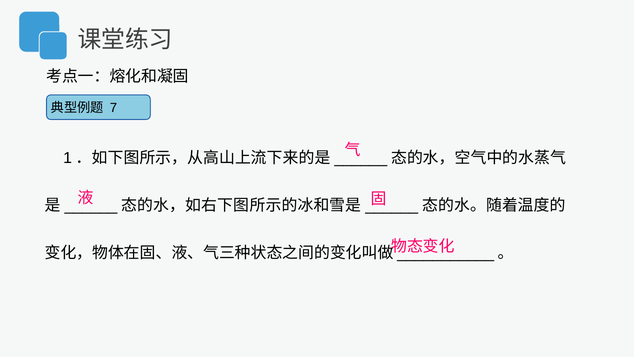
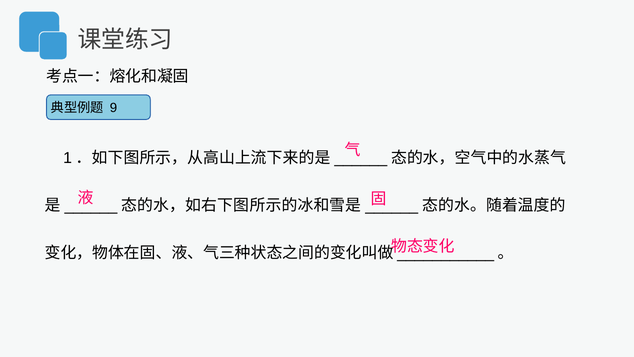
7: 7 -> 9
